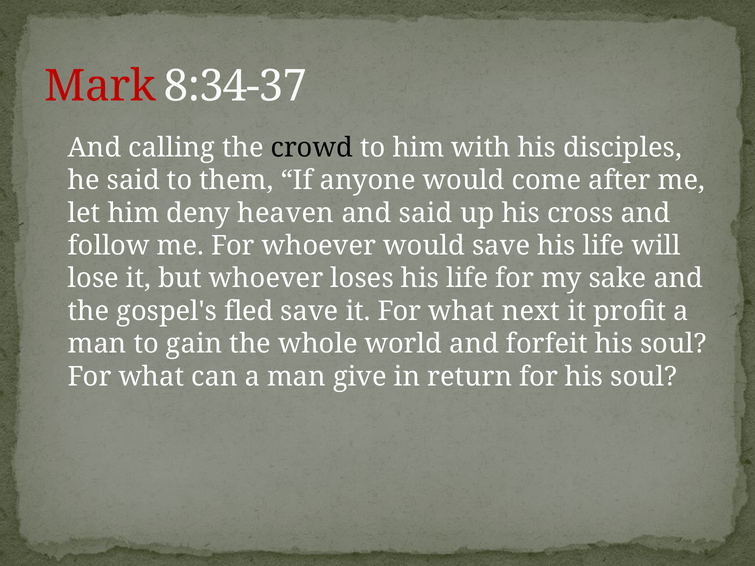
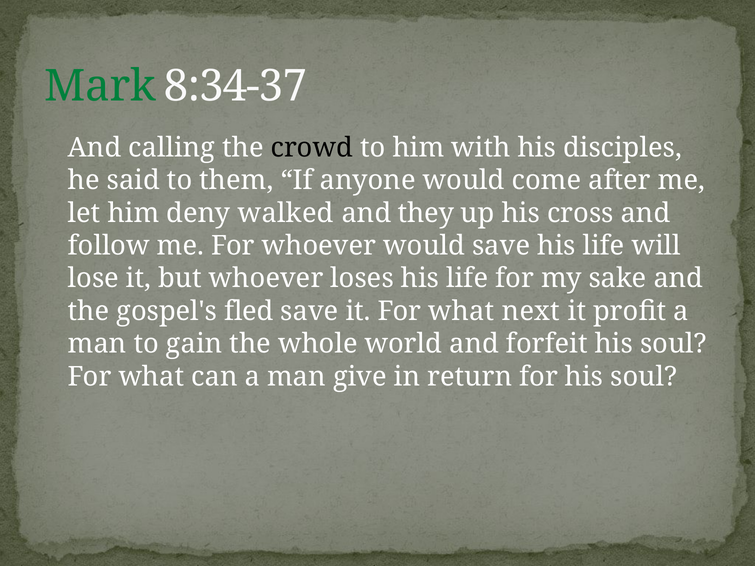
Mark colour: red -> green
heaven: heaven -> walked
and said: said -> they
